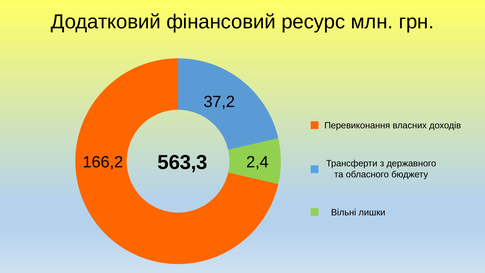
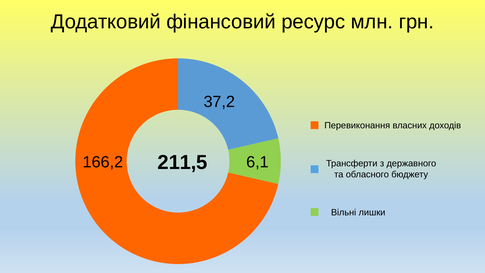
563,3: 563,3 -> 211,5
2,4: 2,4 -> 6,1
